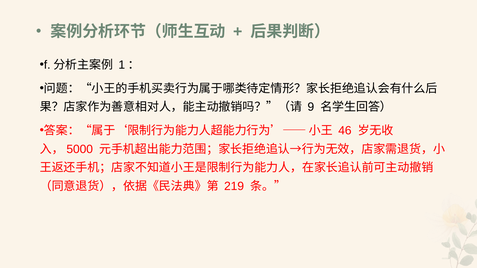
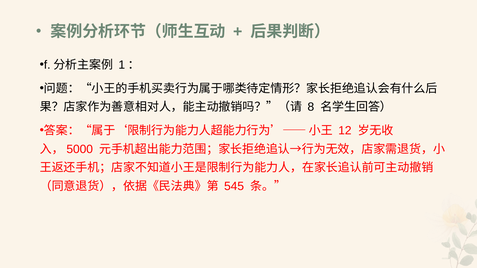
9: 9 -> 8
46: 46 -> 12
219: 219 -> 545
